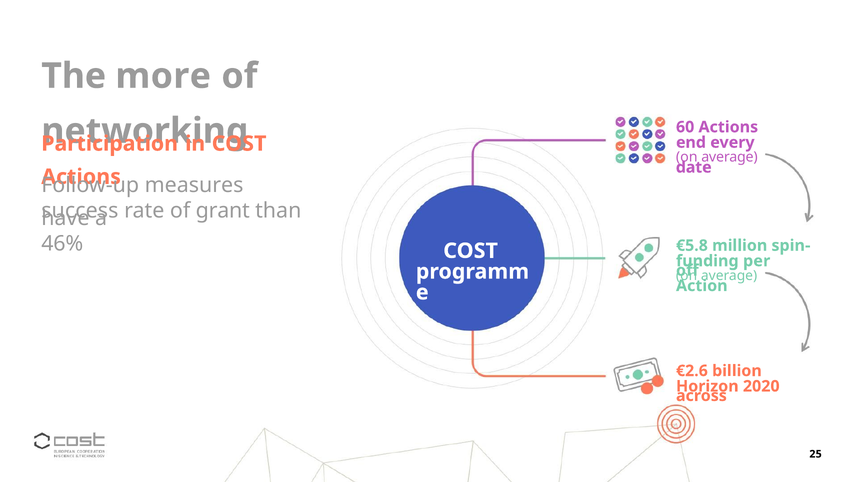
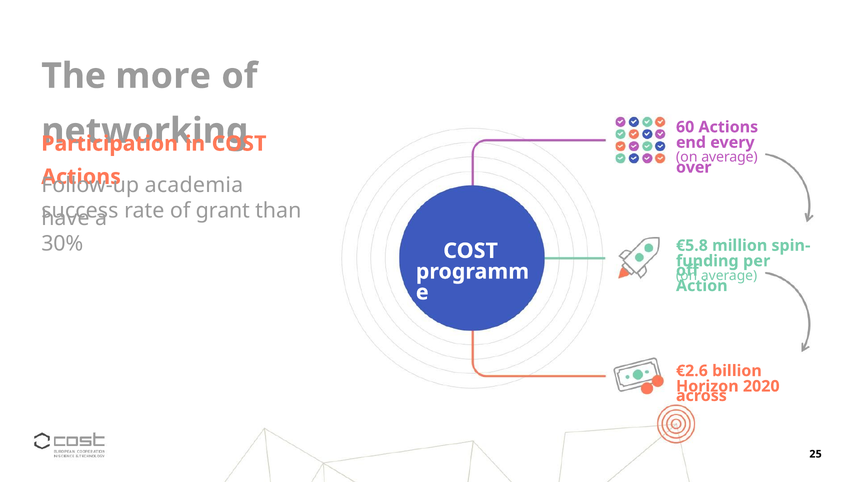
date: date -> over
measures: measures -> academia
46%: 46% -> 30%
